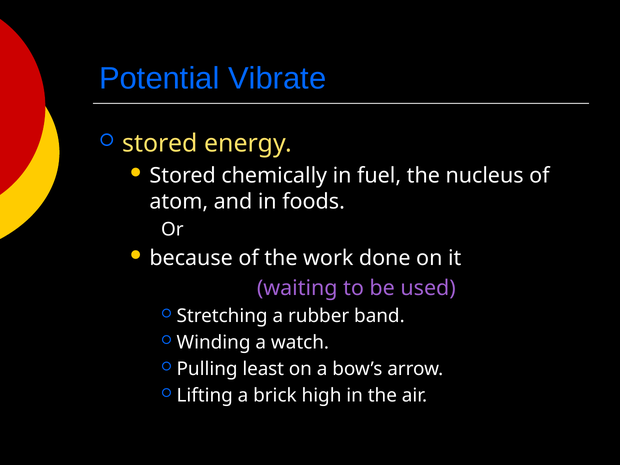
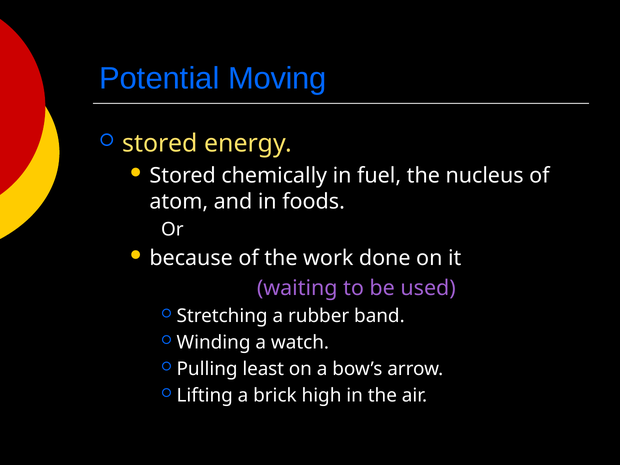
Vibrate: Vibrate -> Moving
